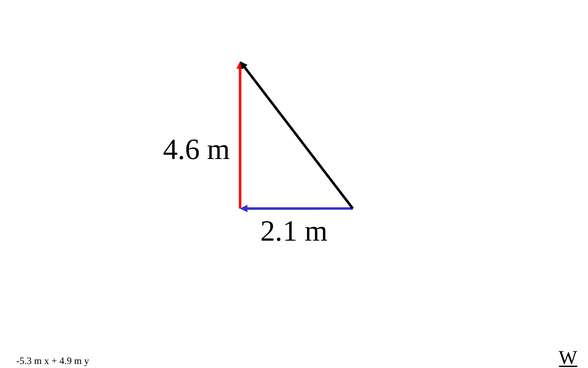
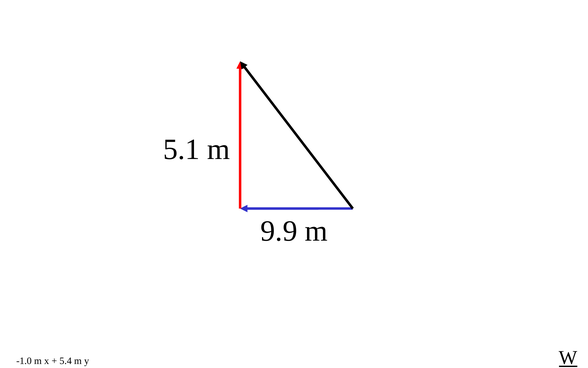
4.6: 4.6 -> 5.1
2.1: 2.1 -> 9.9
-5.3: -5.3 -> -1.0
4.9: 4.9 -> 5.4
